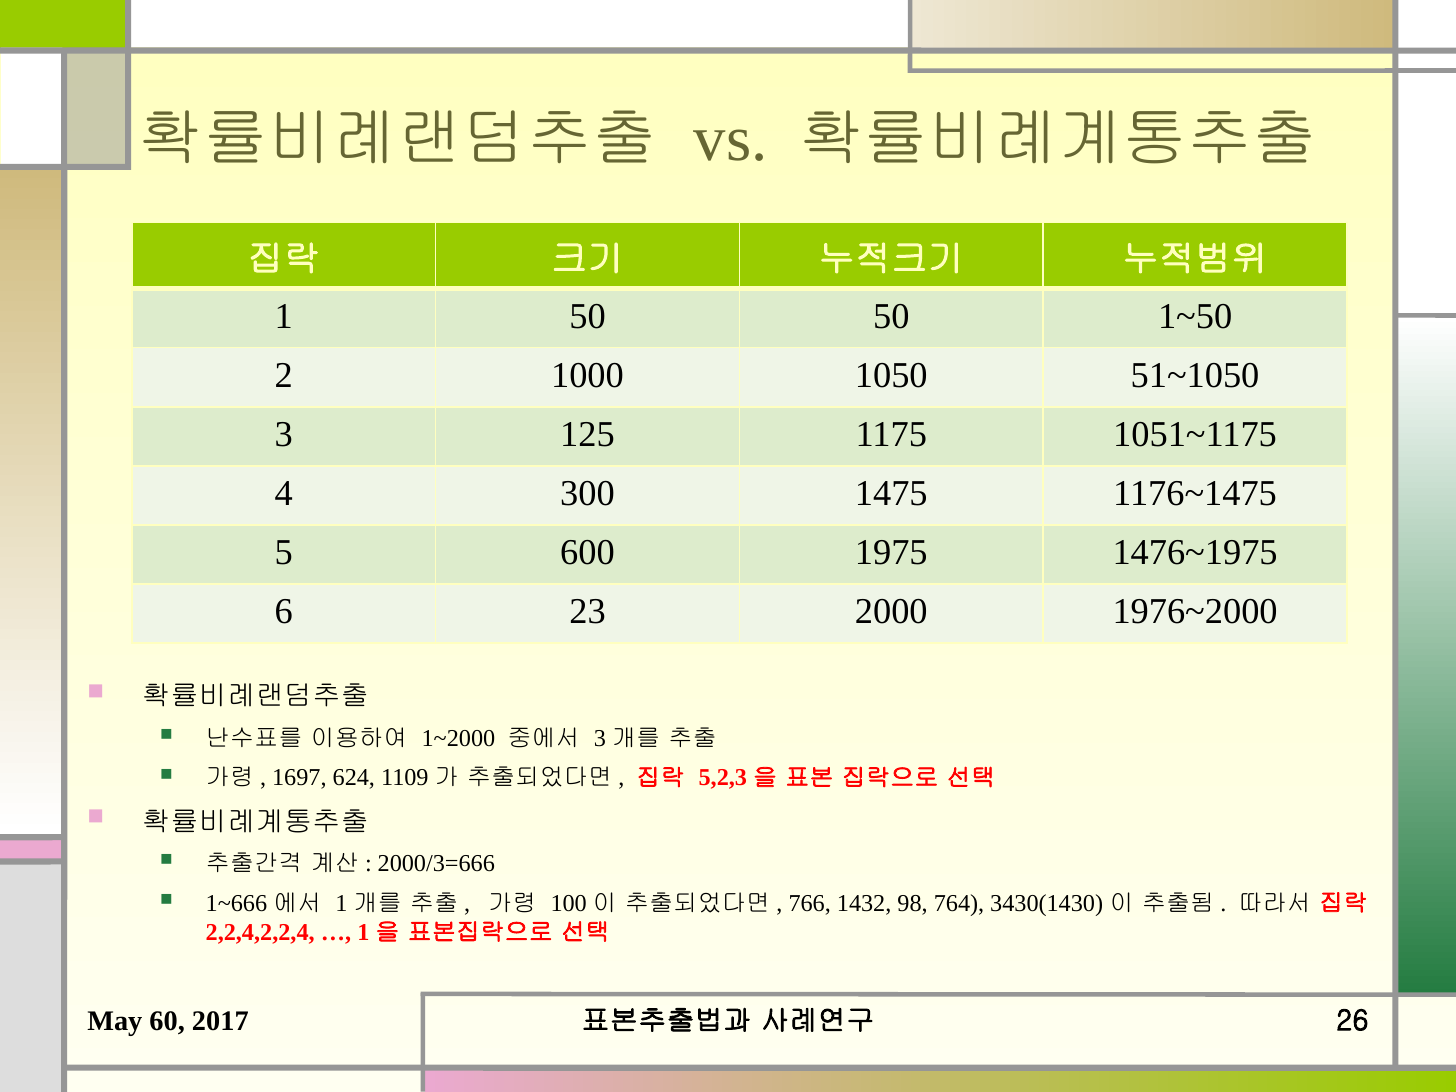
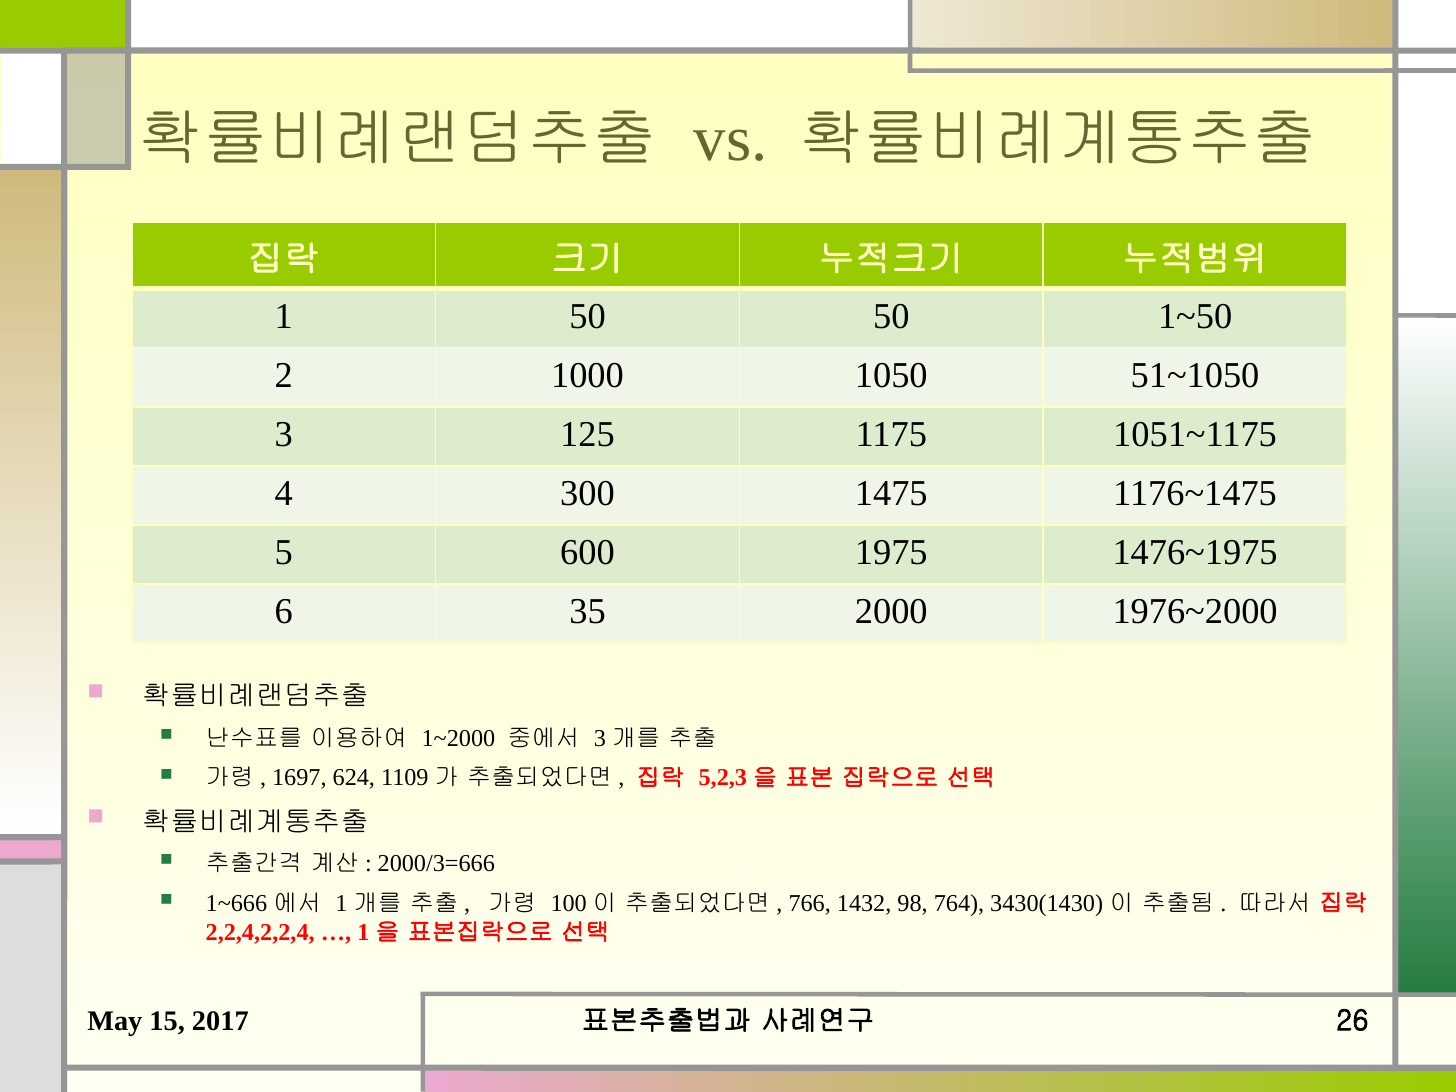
23: 23 -> 35
60: 60 -> 15
